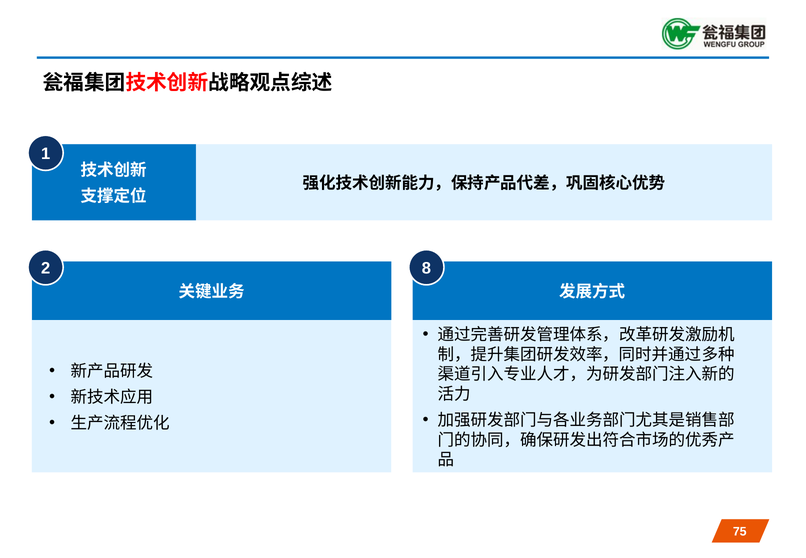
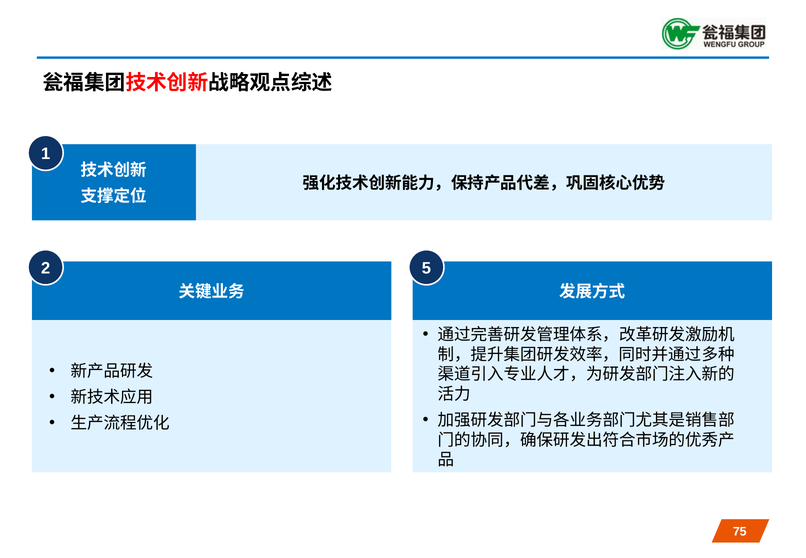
8: 8 -> 5
